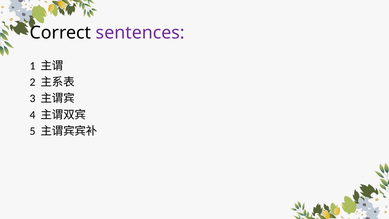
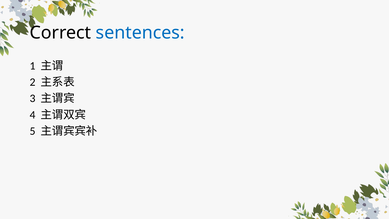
sentences colour: purple -> blue
